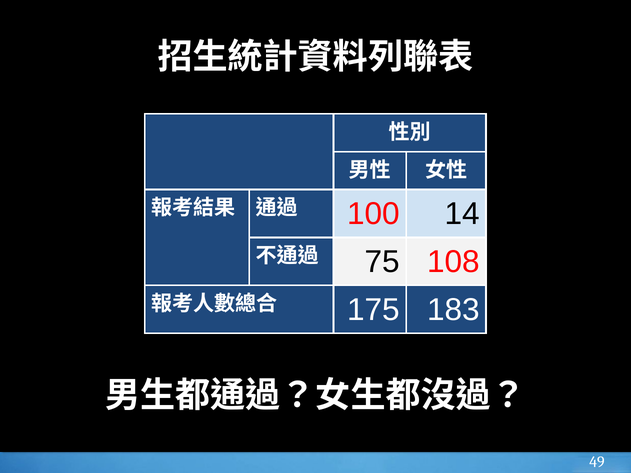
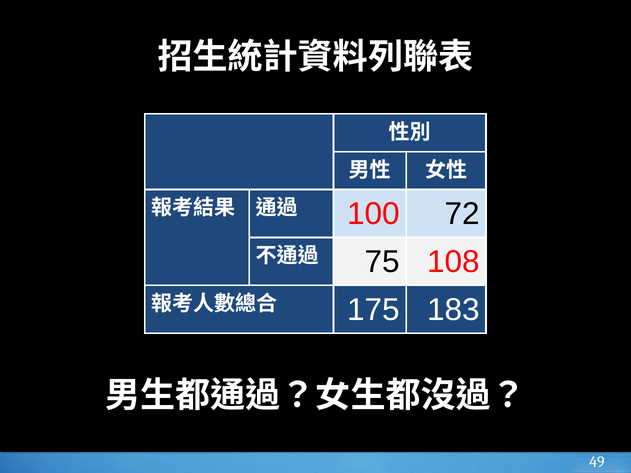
14: 14 -> 72
